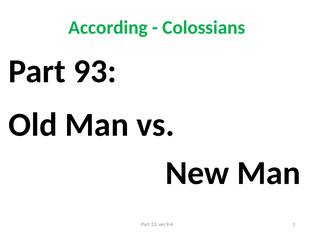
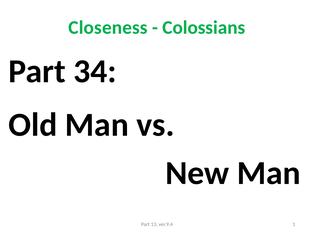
According: According -> Closeness
93: 93 -> 34
